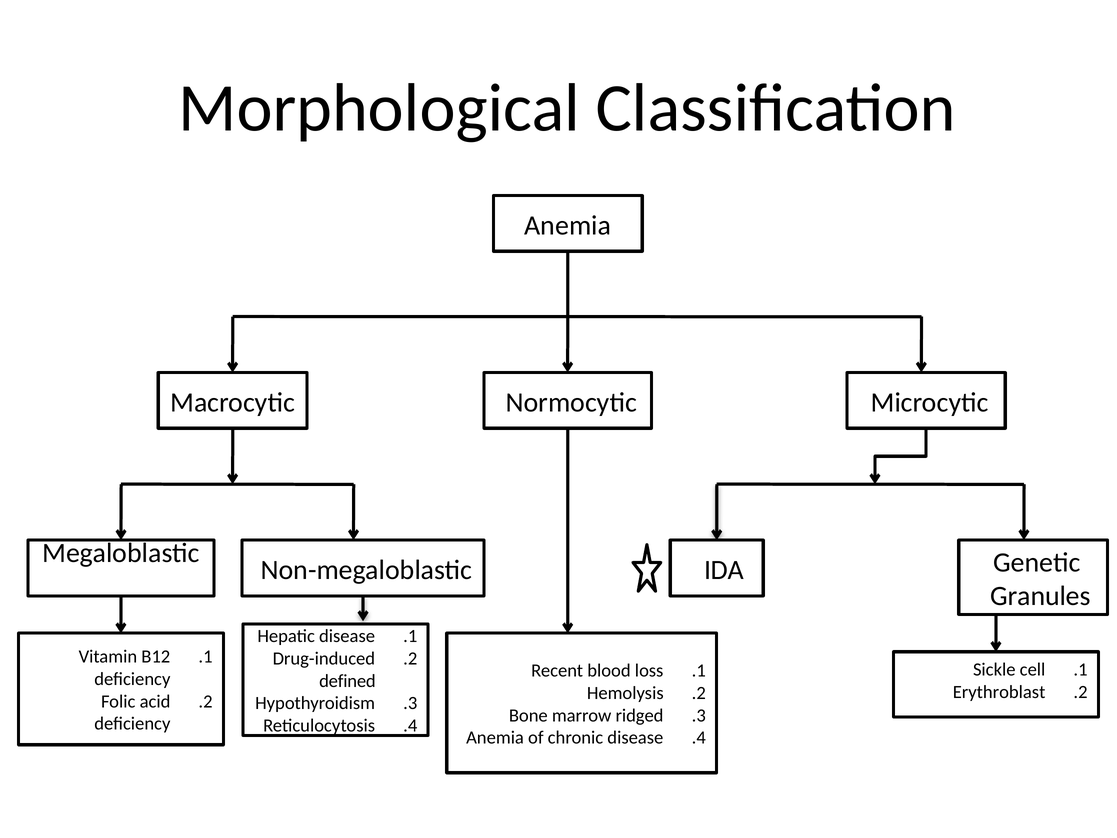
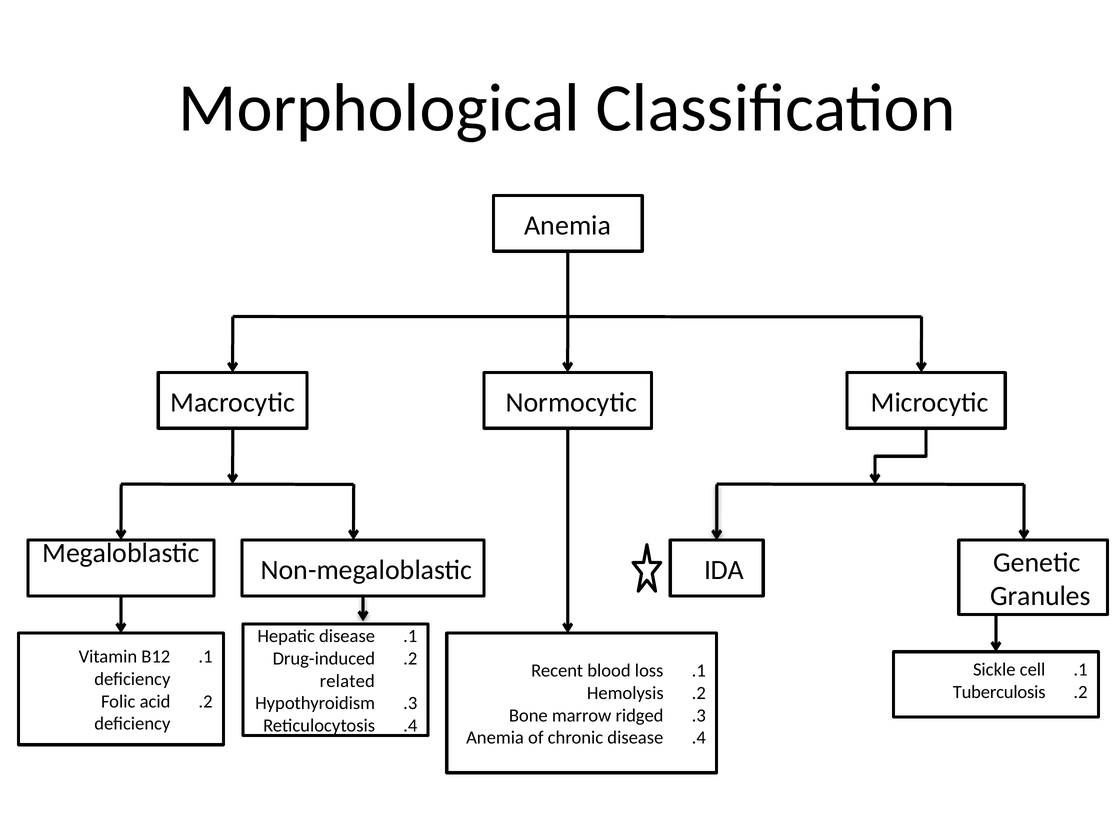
defined: defined -> related
Erythroblast: Erythroblast -> Tuberculosis
